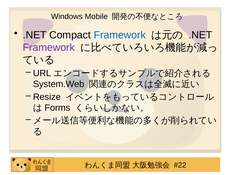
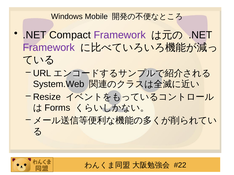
Framework at (120, 35) colour: blue -> purple
